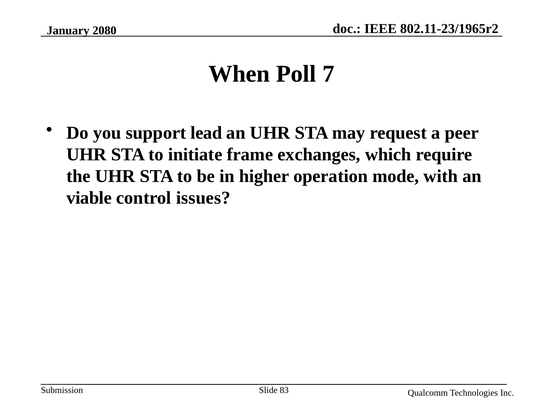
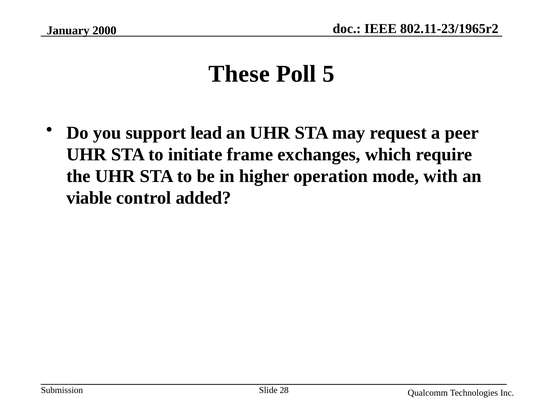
2080: 2080 -> 2000
When: When -> These
7: 7 -> 5
issues: issues -> added
83: 83 -> 28
